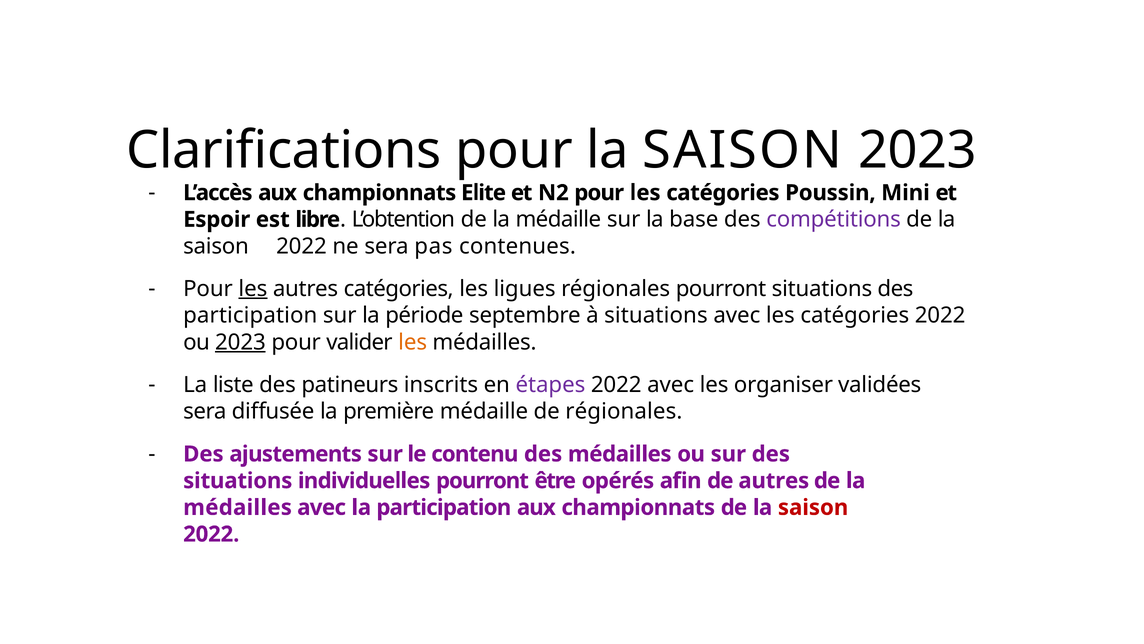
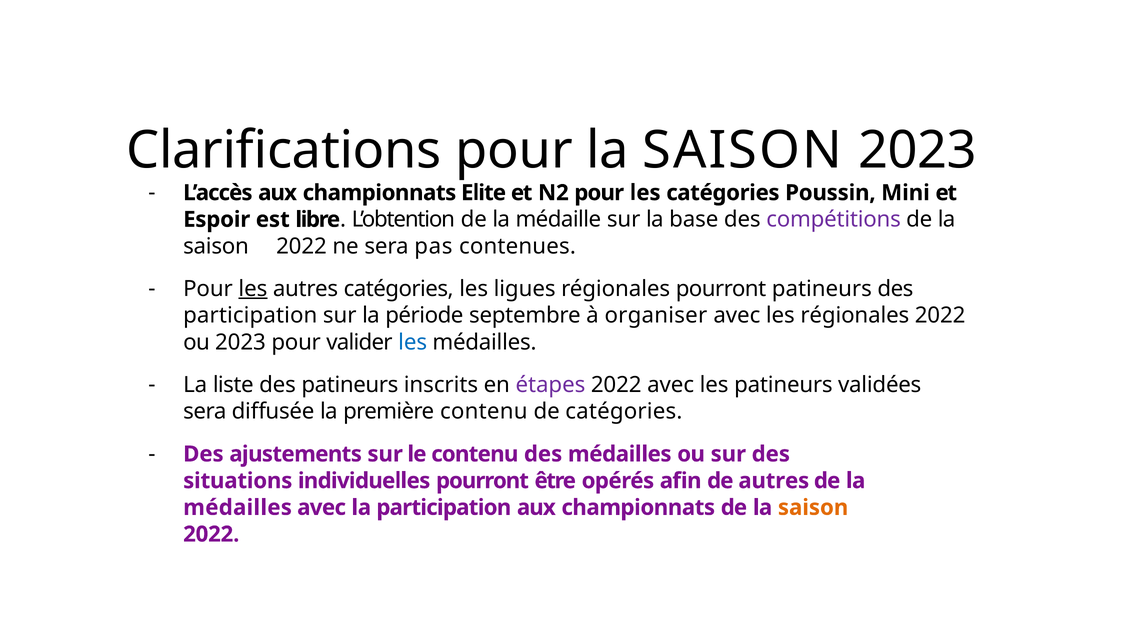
pourront situations: situations -> patineurs
à situations: situations -> organiser
avec les catégories: catégories -> régionales
2023 at (240, 342) underline: present -> none
les at (413, 342) colour: orange -> blue
les organiser: organiser -> patineurs
première médaille: médaille -> contenu
de régionales: régionales -> catégories
saison at (813, 507) colour: red -> orange
